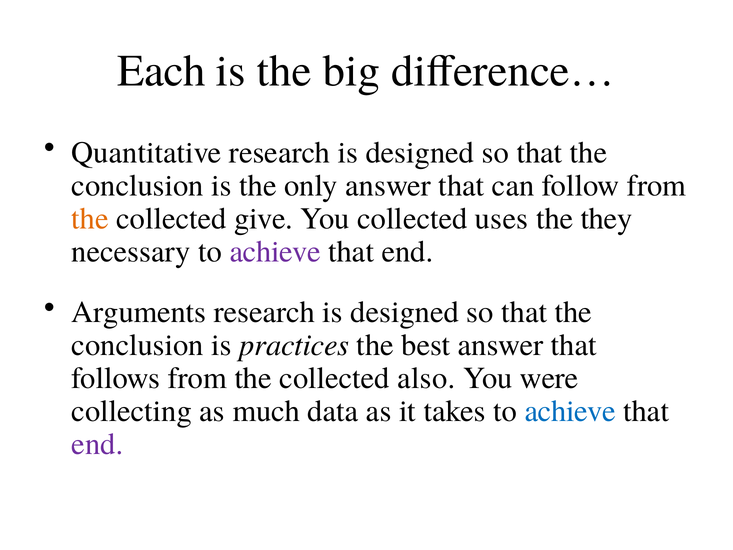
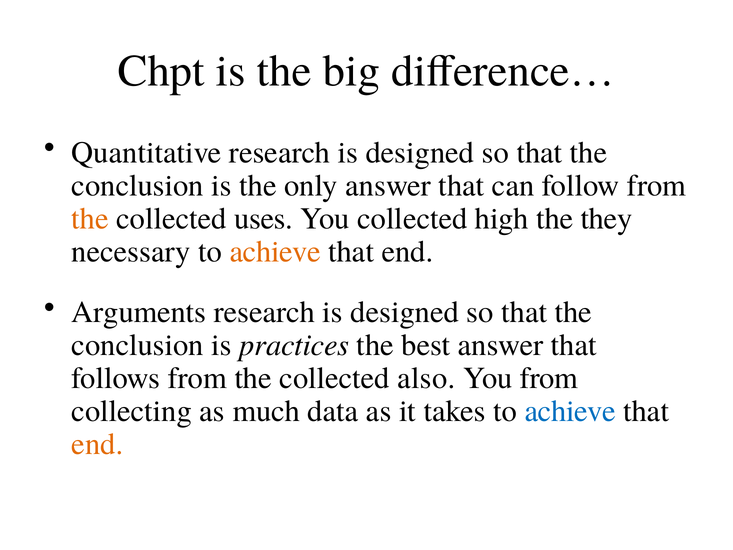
Each: Each -> Chpt
give: give -> uses
uses: uses -> high
achieve at (275, 251) colour: purple -> orange
You were: were -> from
end at (97, 444) colour: purple -> orange
